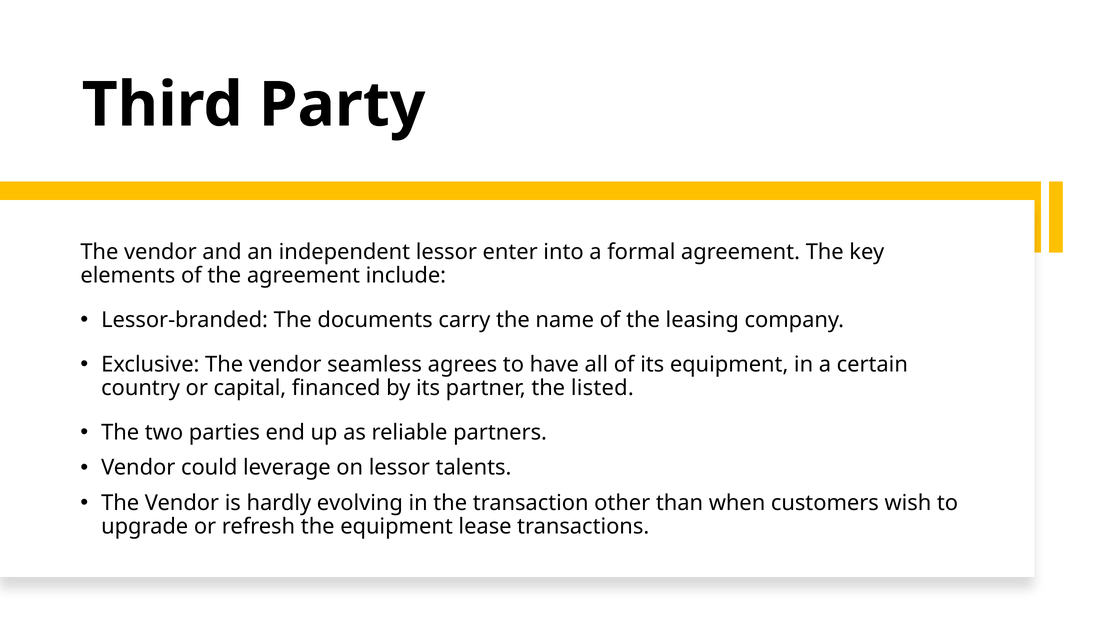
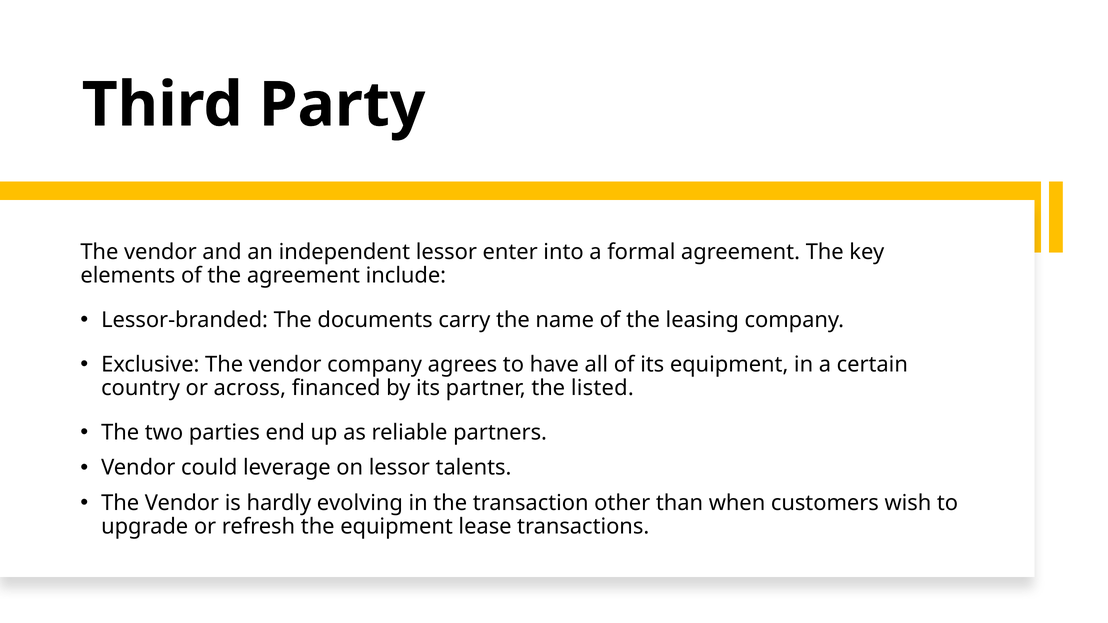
vendor seamless: seamless -> company
capital: capital -> across
